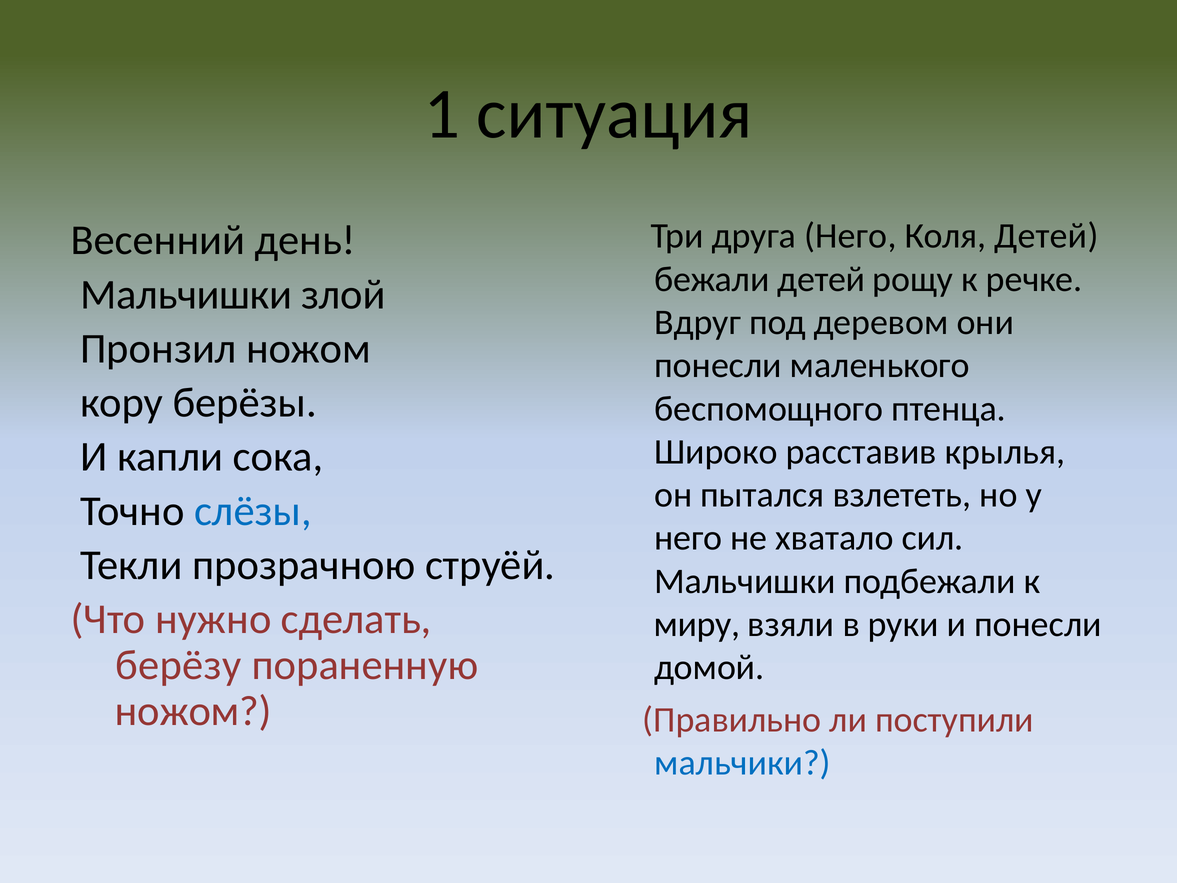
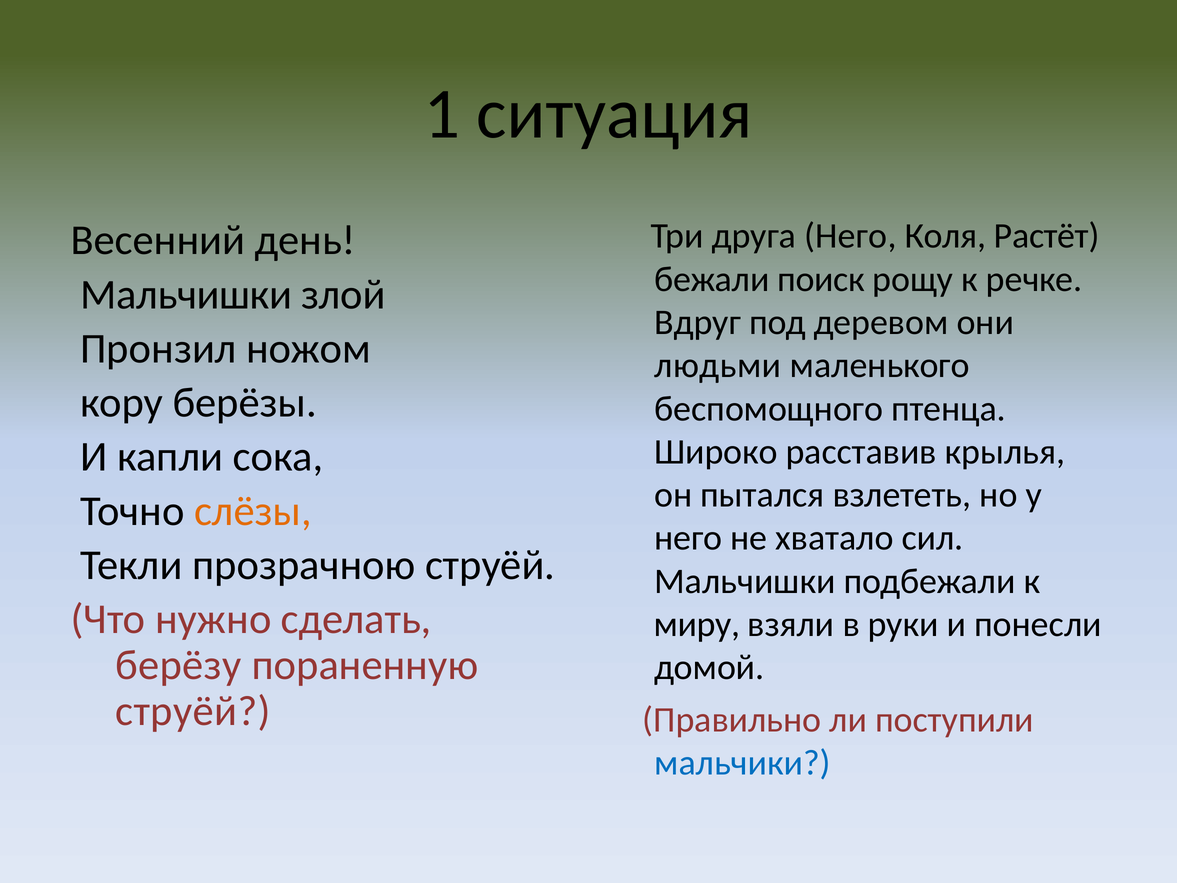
Коля Детей: Детей -> Растёт
бежали детей: детей -> поиск
понесли at (718, 365): понесли -> людьми
слёзы colour: blue -> orange
ножом at (193, 711): ножом -> струёй
